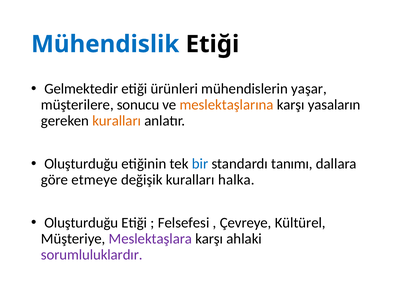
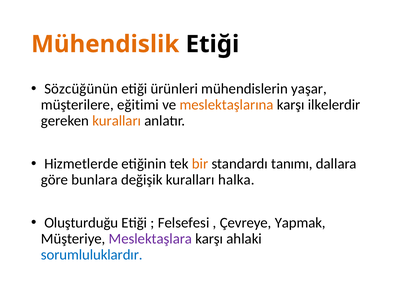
Mühendislik colour: blue -> orange
Gelmektedir: Gelmektedir -> Sözcüğünün
sonucu: sonucu -> eğitimi
yasaların: yasaların -> ilkelerdir
Oluşturduğu at (81, 164): Oluşturduğu -> Hizmetlerde
bir colour: blue -> orange
etmeye: etmeye -> bunlara
Kültürel: Kültürel -> Yapmak
sorumluluklardır colour: purple -> blue
